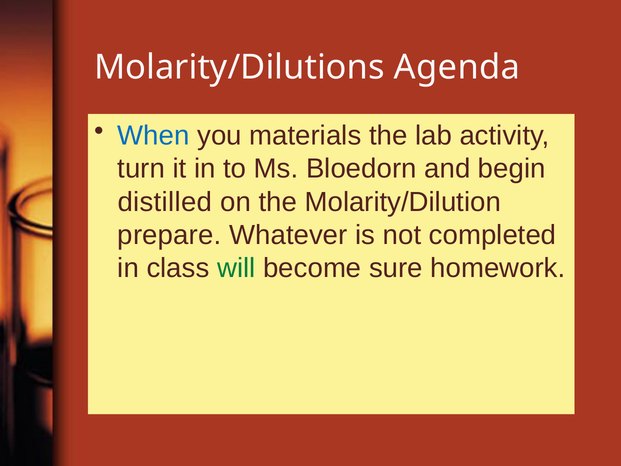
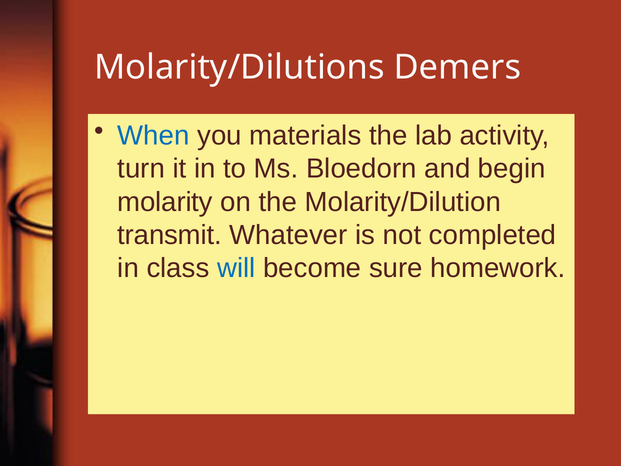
Agenda: Agenda -> Demers
distilled: distilled -> molarity
prepare: prepare -> transmit
will colour: green -> blue
